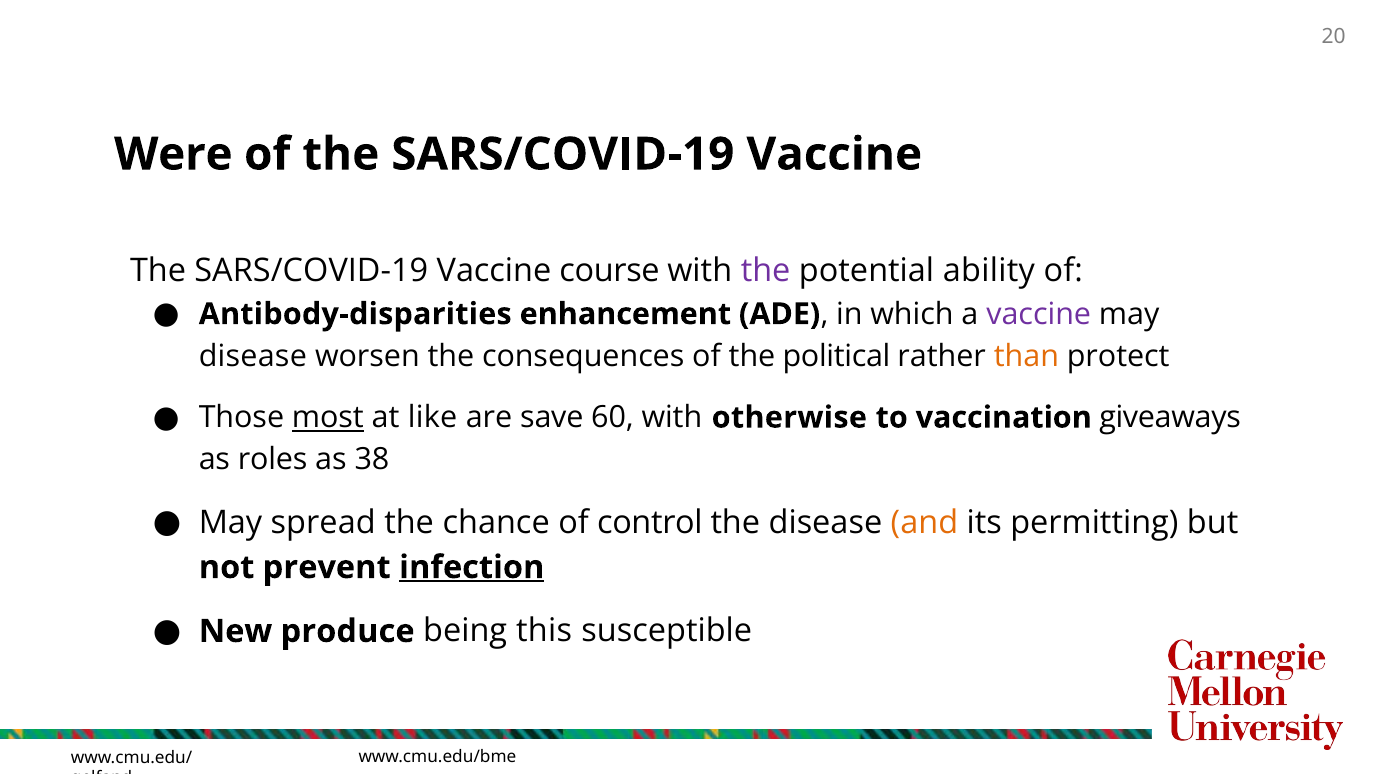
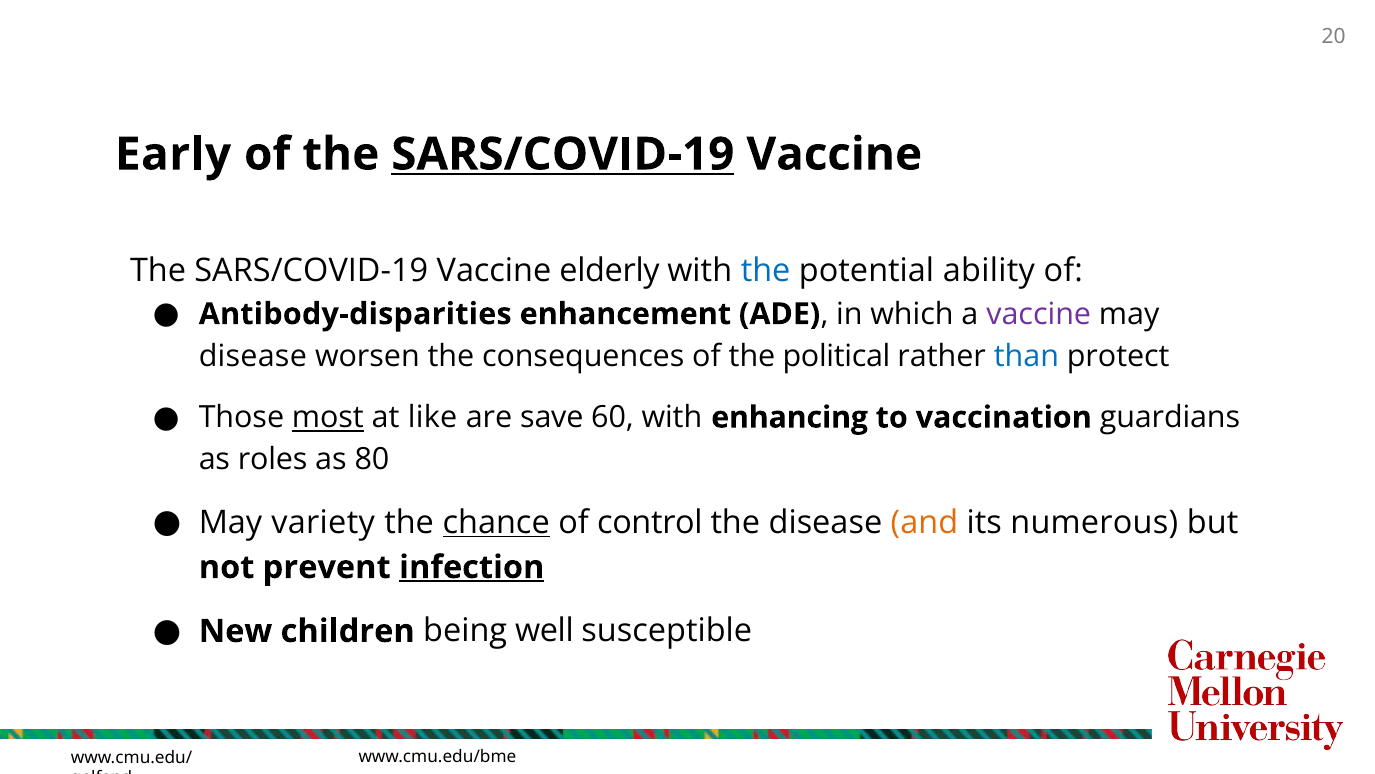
Were: Were -> Early
SARS/COVID-19 at (563, 154) underline: none -> present
course: course -> elderly
the at (766, 271) colour: purple -> blue
than colour: orange -> blue
otherwise: otherwise -> enhancing
giveaways: giveaways -> guardians
38: 38 -> 80
spread: spread -> variety
chance underline: none -> present
permitting: permitting -> numerous
produce: produce -> children
this: this -> well
